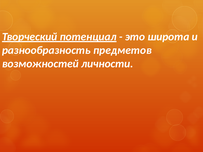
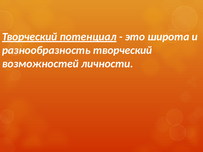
разнообразность предметов: предметов -> творческий
